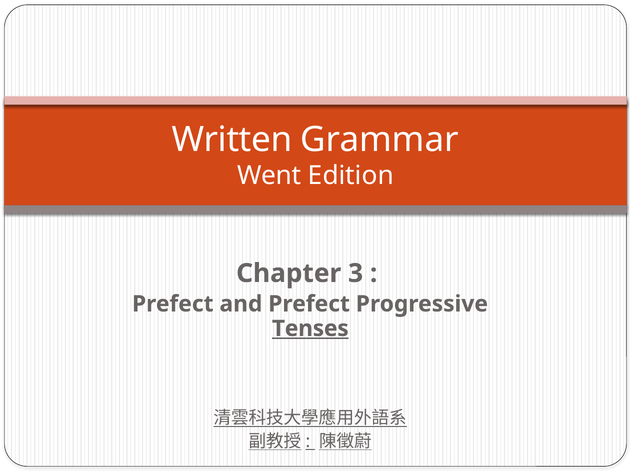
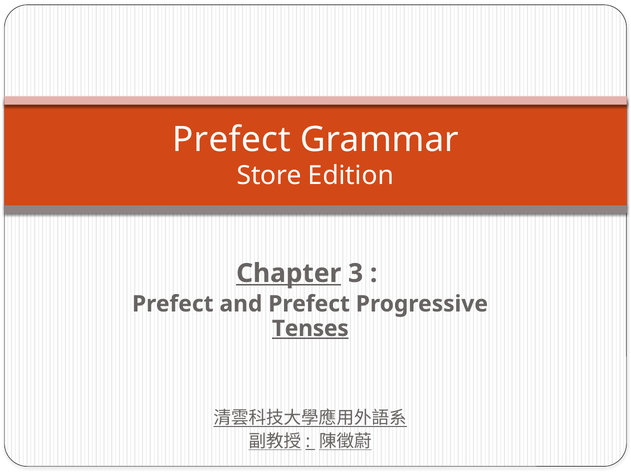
Written at (232, 140): Written -> Prefect
Went: Went -> Store
Chapter underline: none -> present
